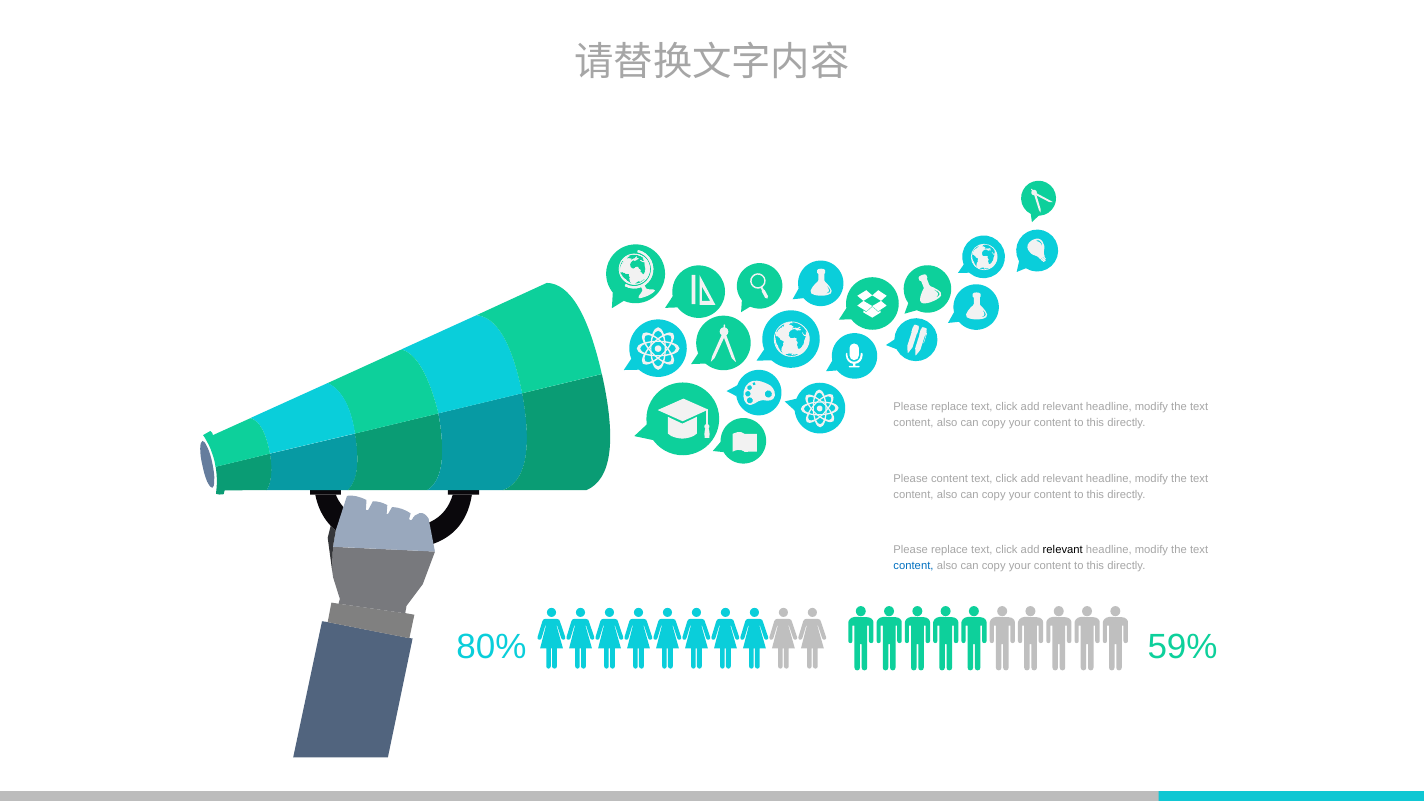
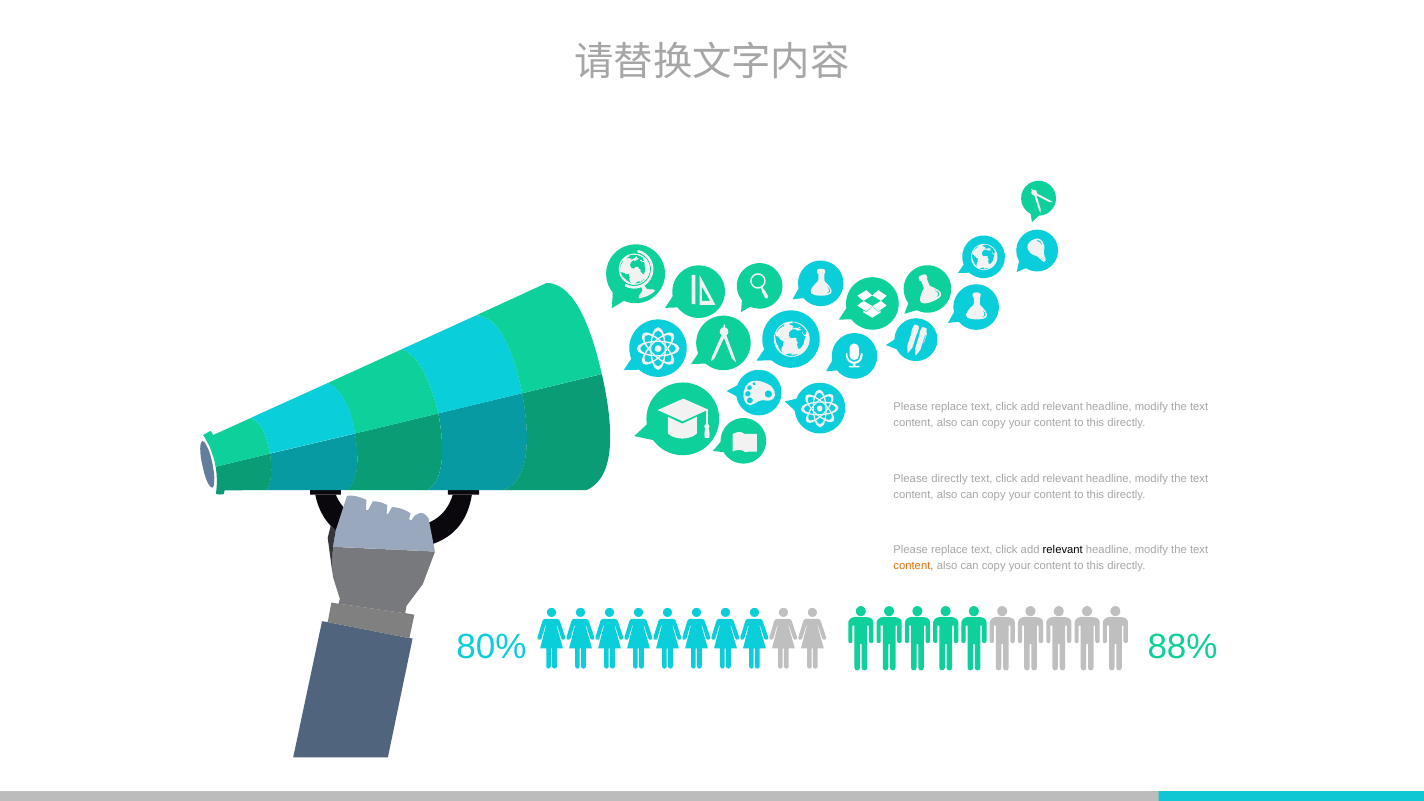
Please content: content -> directly
content at (913, 566) colour: blue -> orange
59%: 59% -> 88%
